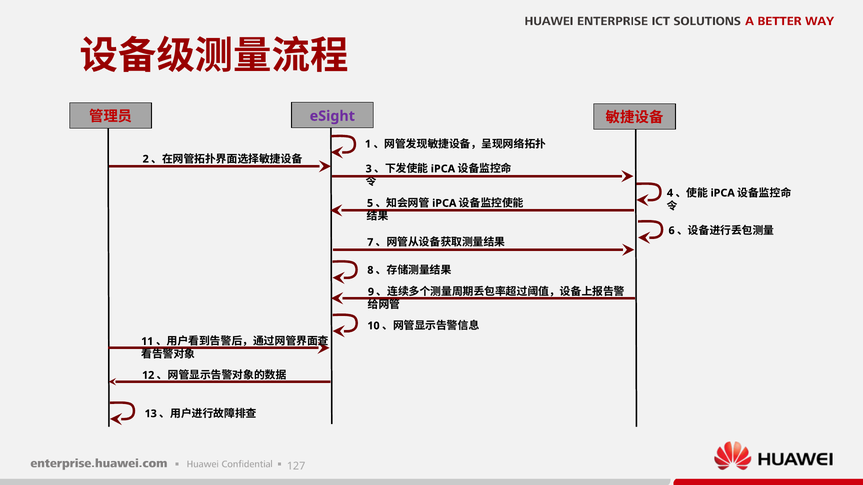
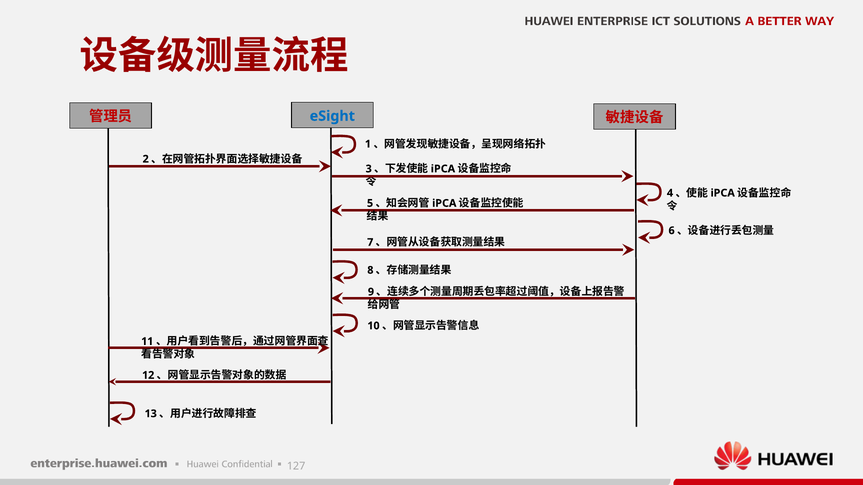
eSight colour: purple -> blue
